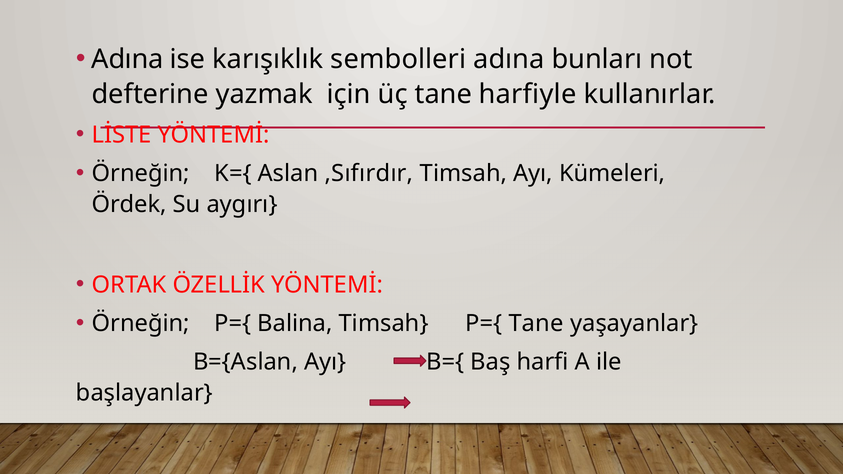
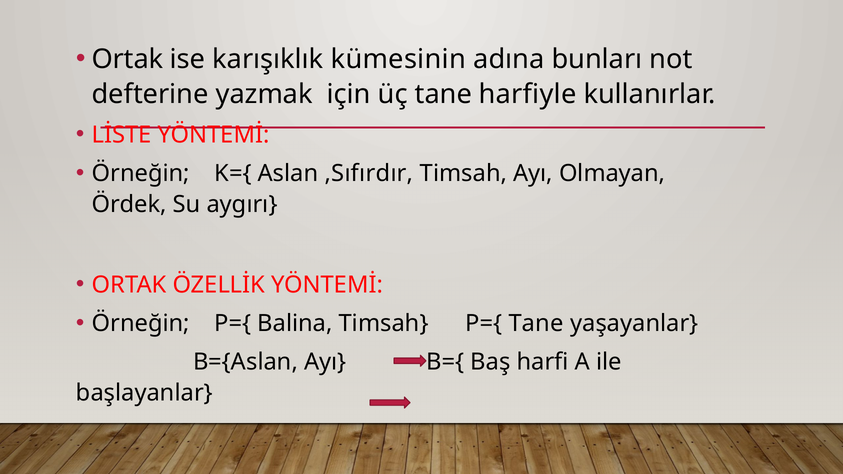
Adına at (127, 59): Adına -> Ortak
sembolleri: sembolleri -> kümesinin
Kümeleri: Kümeleri -> Olmayan
